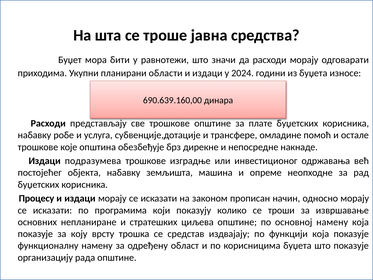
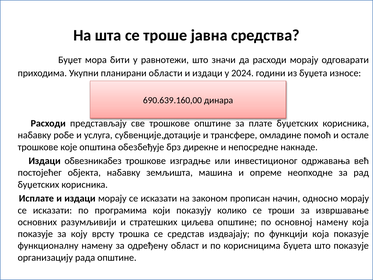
подразумева: подразумева -> обвезникабез
Процесу: Процесу -> Исплате
непланиране: непланиране -> разумљивији
